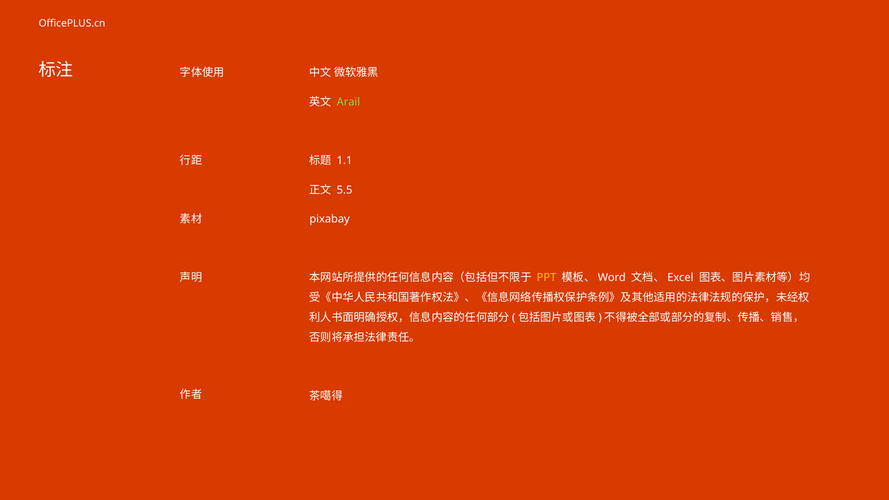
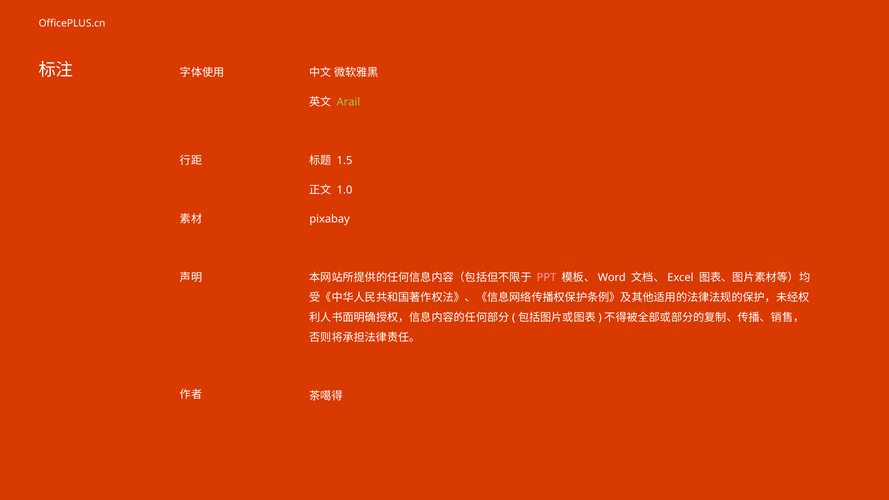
1.1: 1.1 -> 1.5
5.5: 5.5 -> 1.0
PPT colour: yellow -> pink
